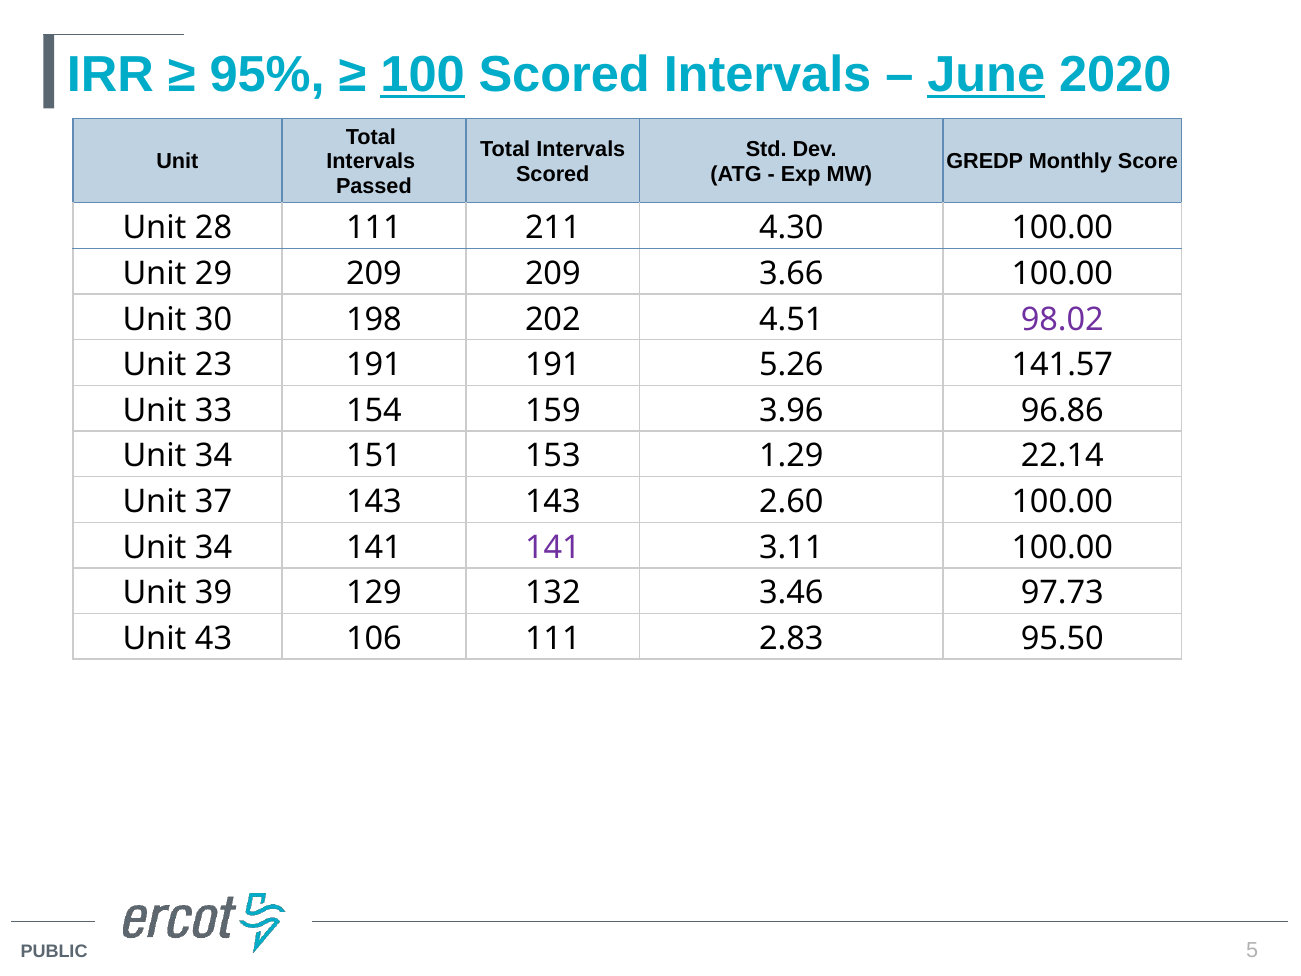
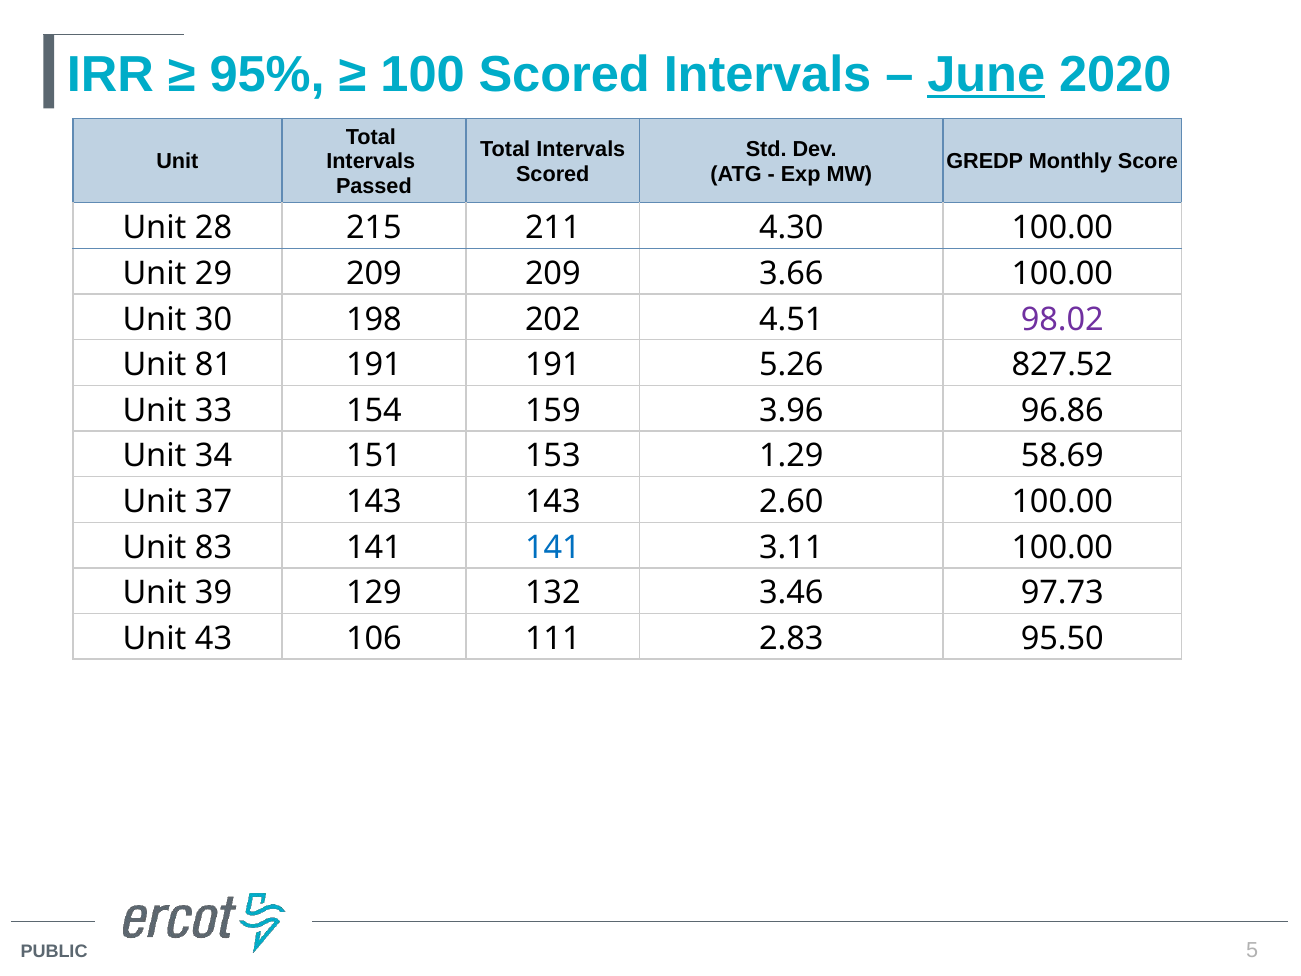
100 underline: present -> none
28 111: 111 -> 215
23: 23 -> 81
141.57: 141.57 -> 827.52
22.14: 22.14 -> 58.69
34 at (214, 547): 34 -> 83
141 at (553, 547) colour: purple -> blue
